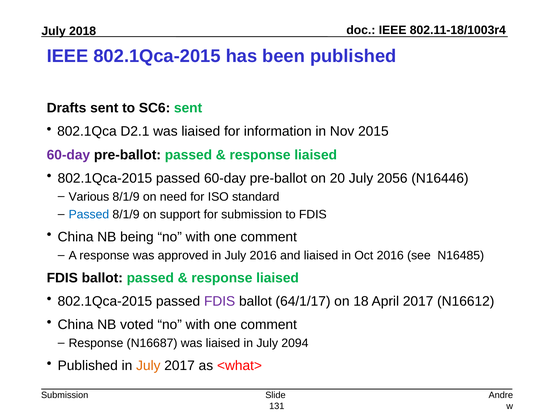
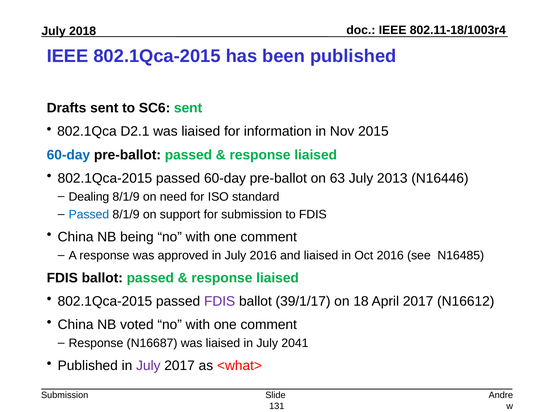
60-day at (68, 155) colour: purple -> blue
20: 20 -> 63
2056: 2056 -> 2013
Various: Various -> Dealing
64/1/17: 64/1/17 -> 39/1/17
2094: 2094 -> 2041
July at (148, 366) colour: orange -> purple
